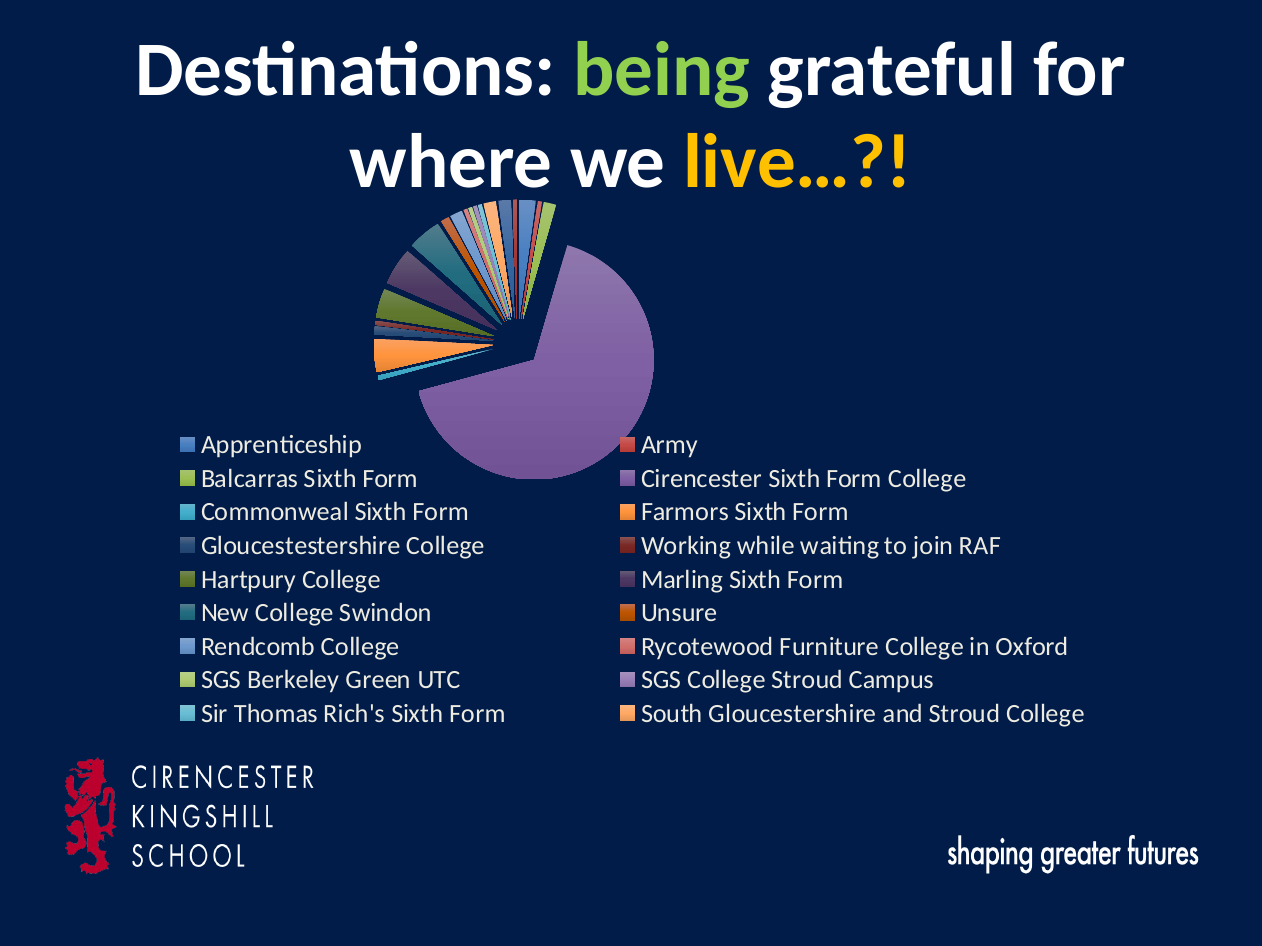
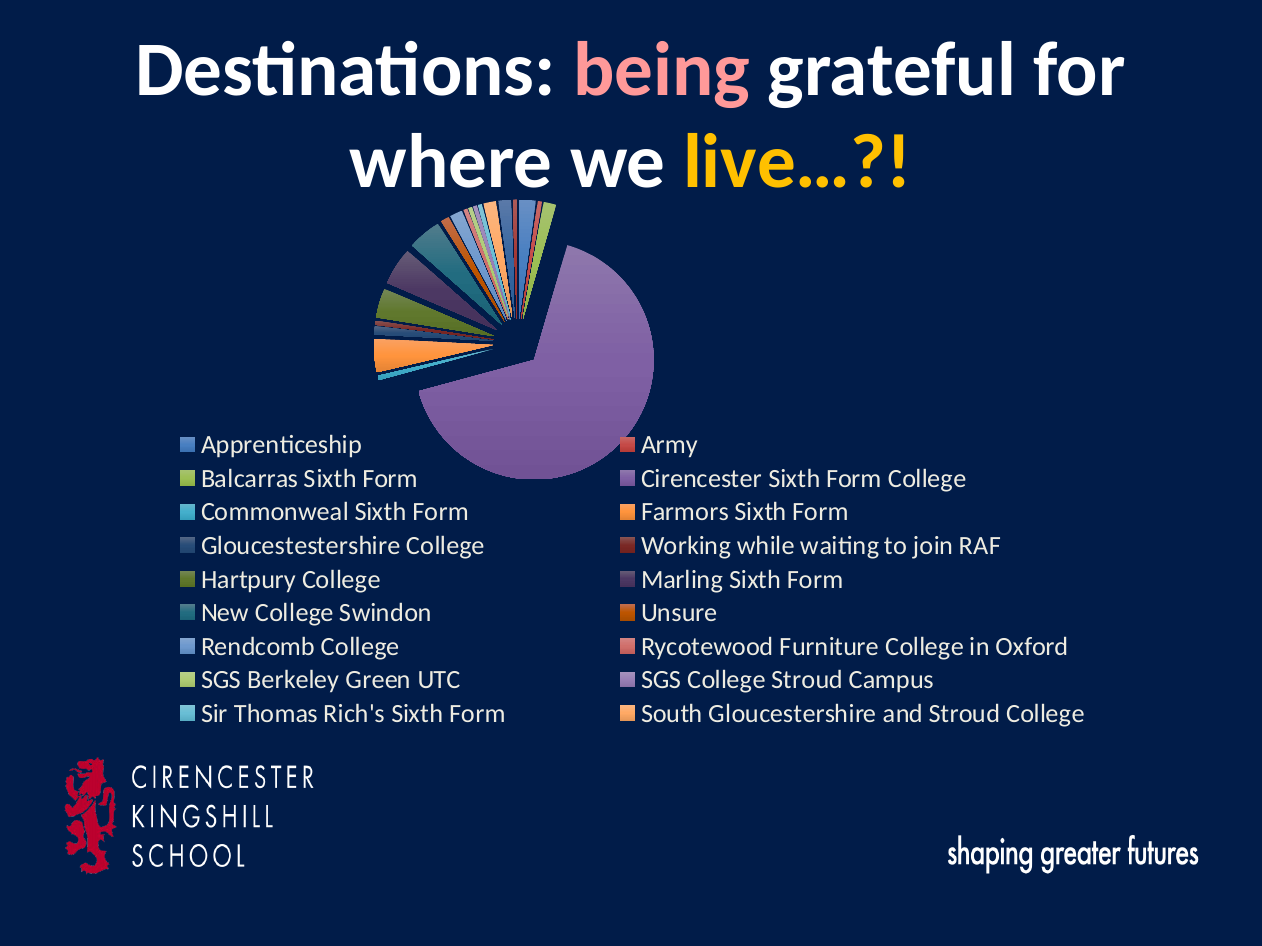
being colour: light green -> pink
